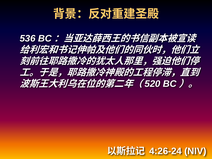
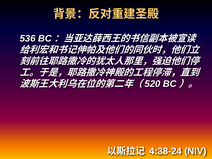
4:26-24: 4:26-24 -> 4:38-24
